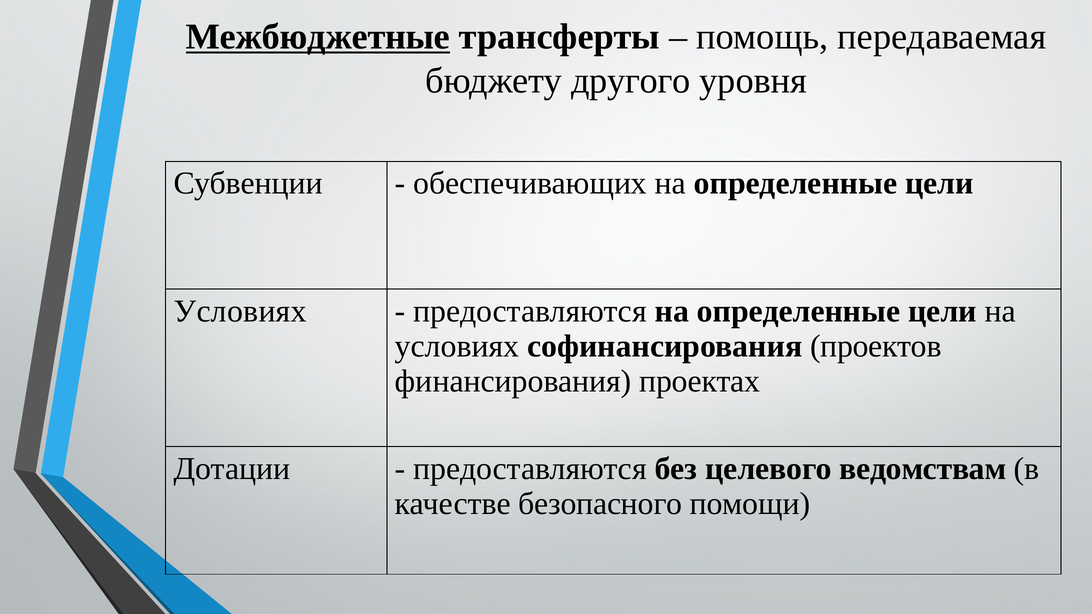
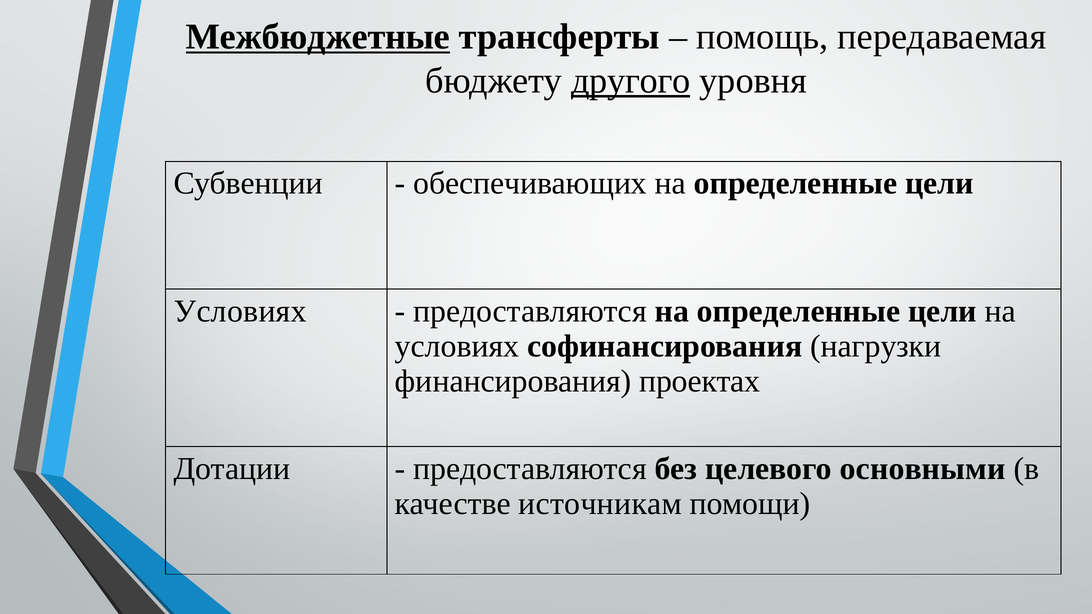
другого underline: none -> present
проектов: проектов -> нагрузки
ведомствам: ведомствам -> основными
безопасного: безопасного -> источникам
